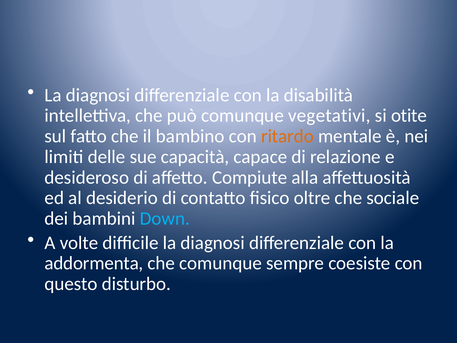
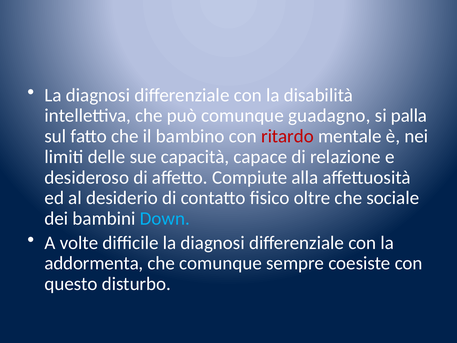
vegetativi: vegetativi -> guadagno
otite: otite -> palla
ritardo colour: orange -> red
